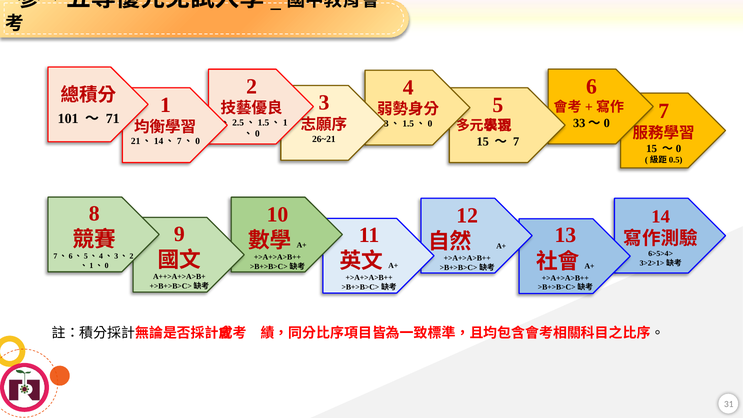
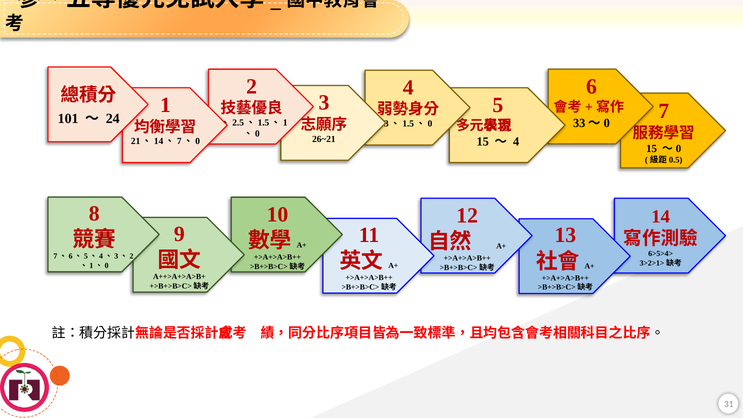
71: 71 -> 24
7 at (516, 142): 7 -> 4
